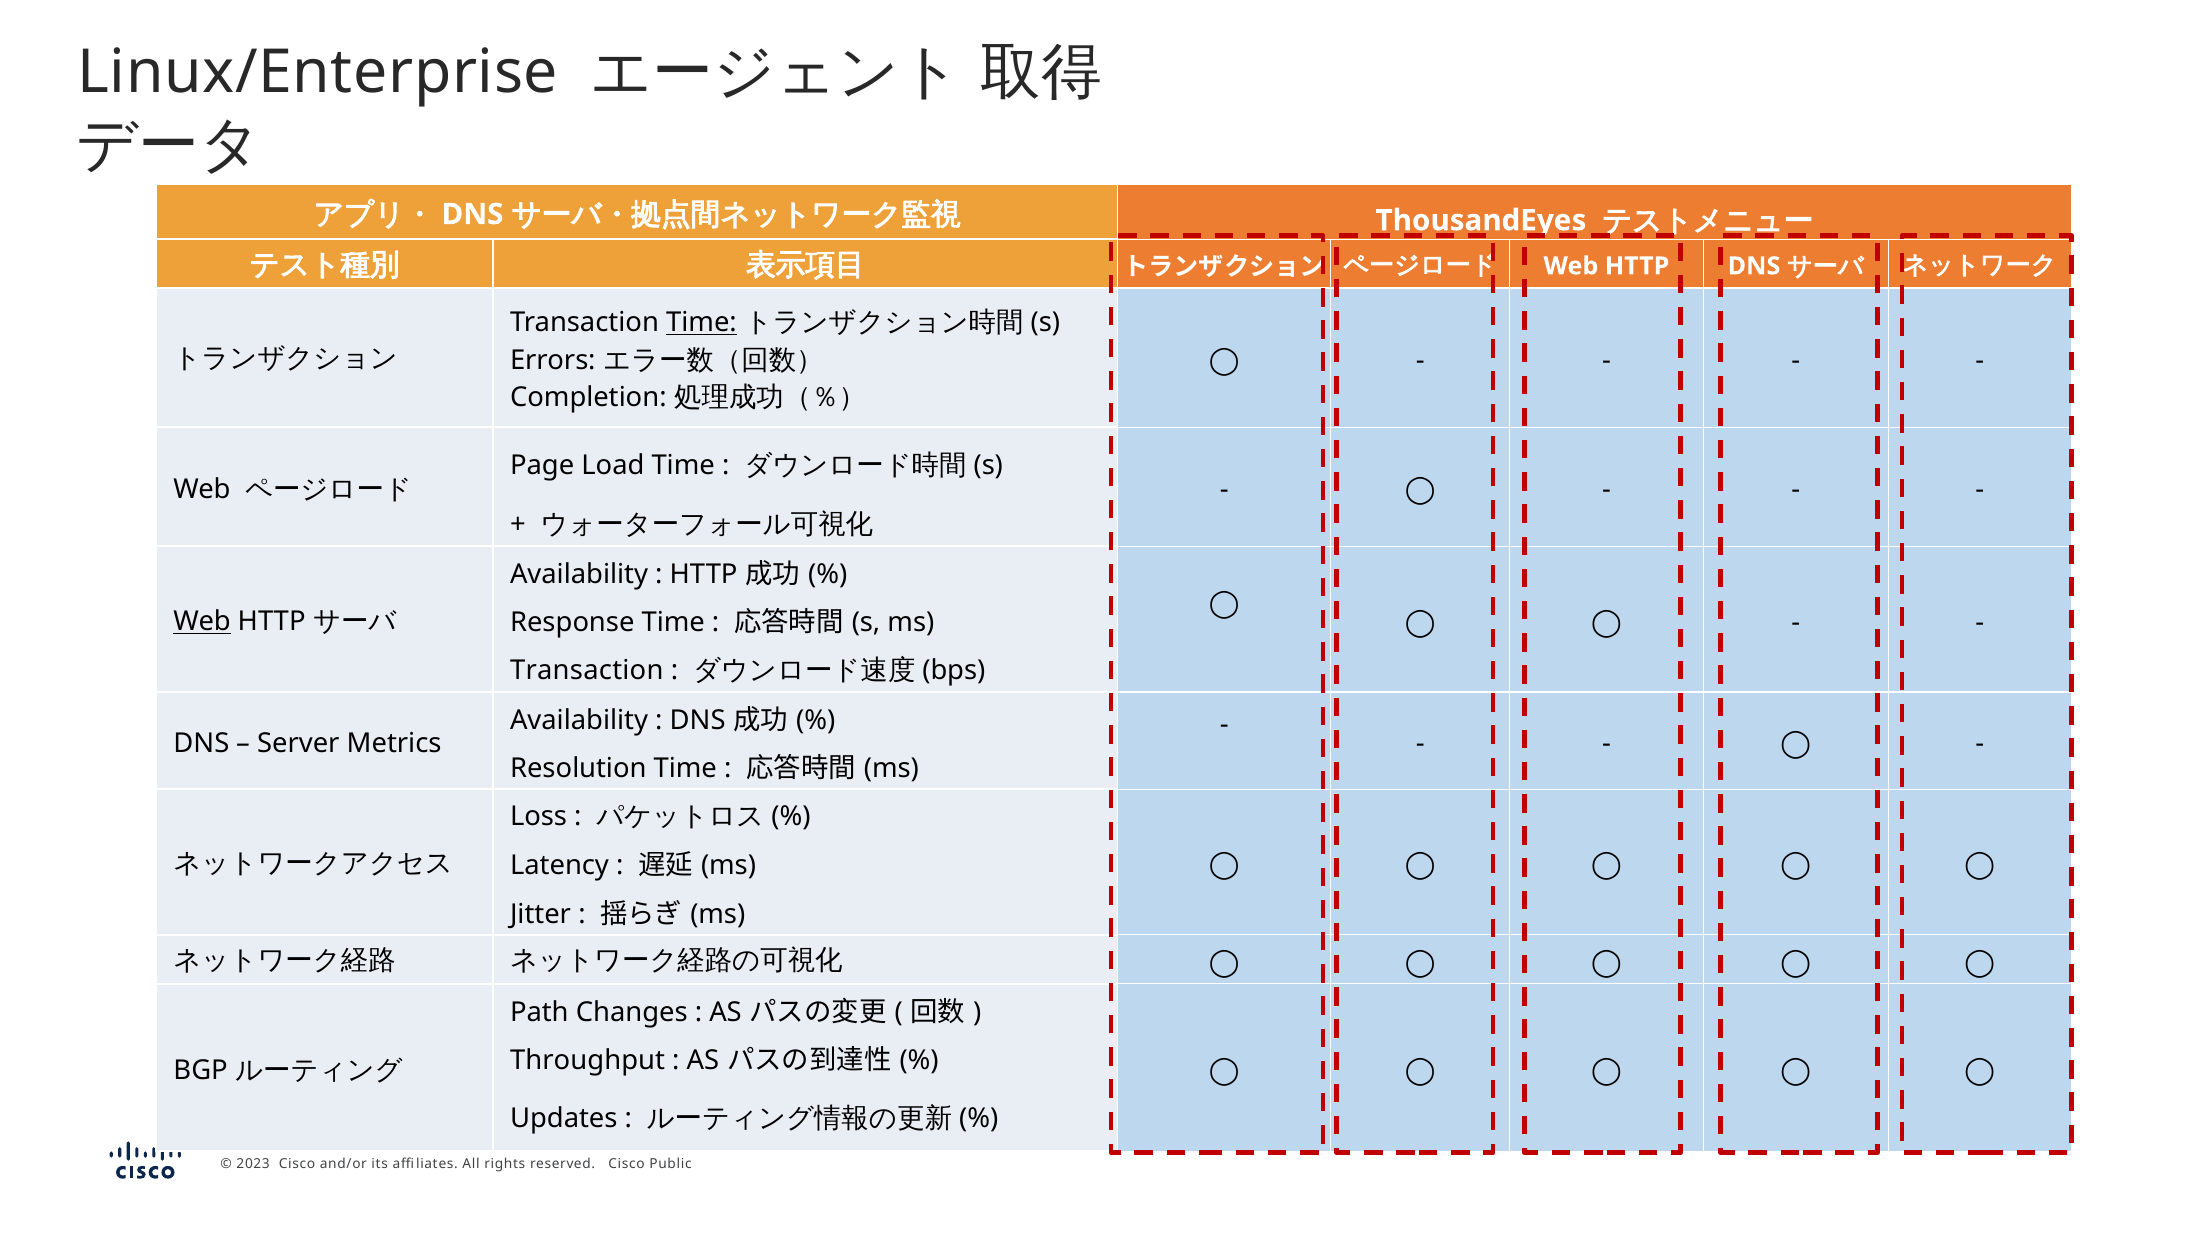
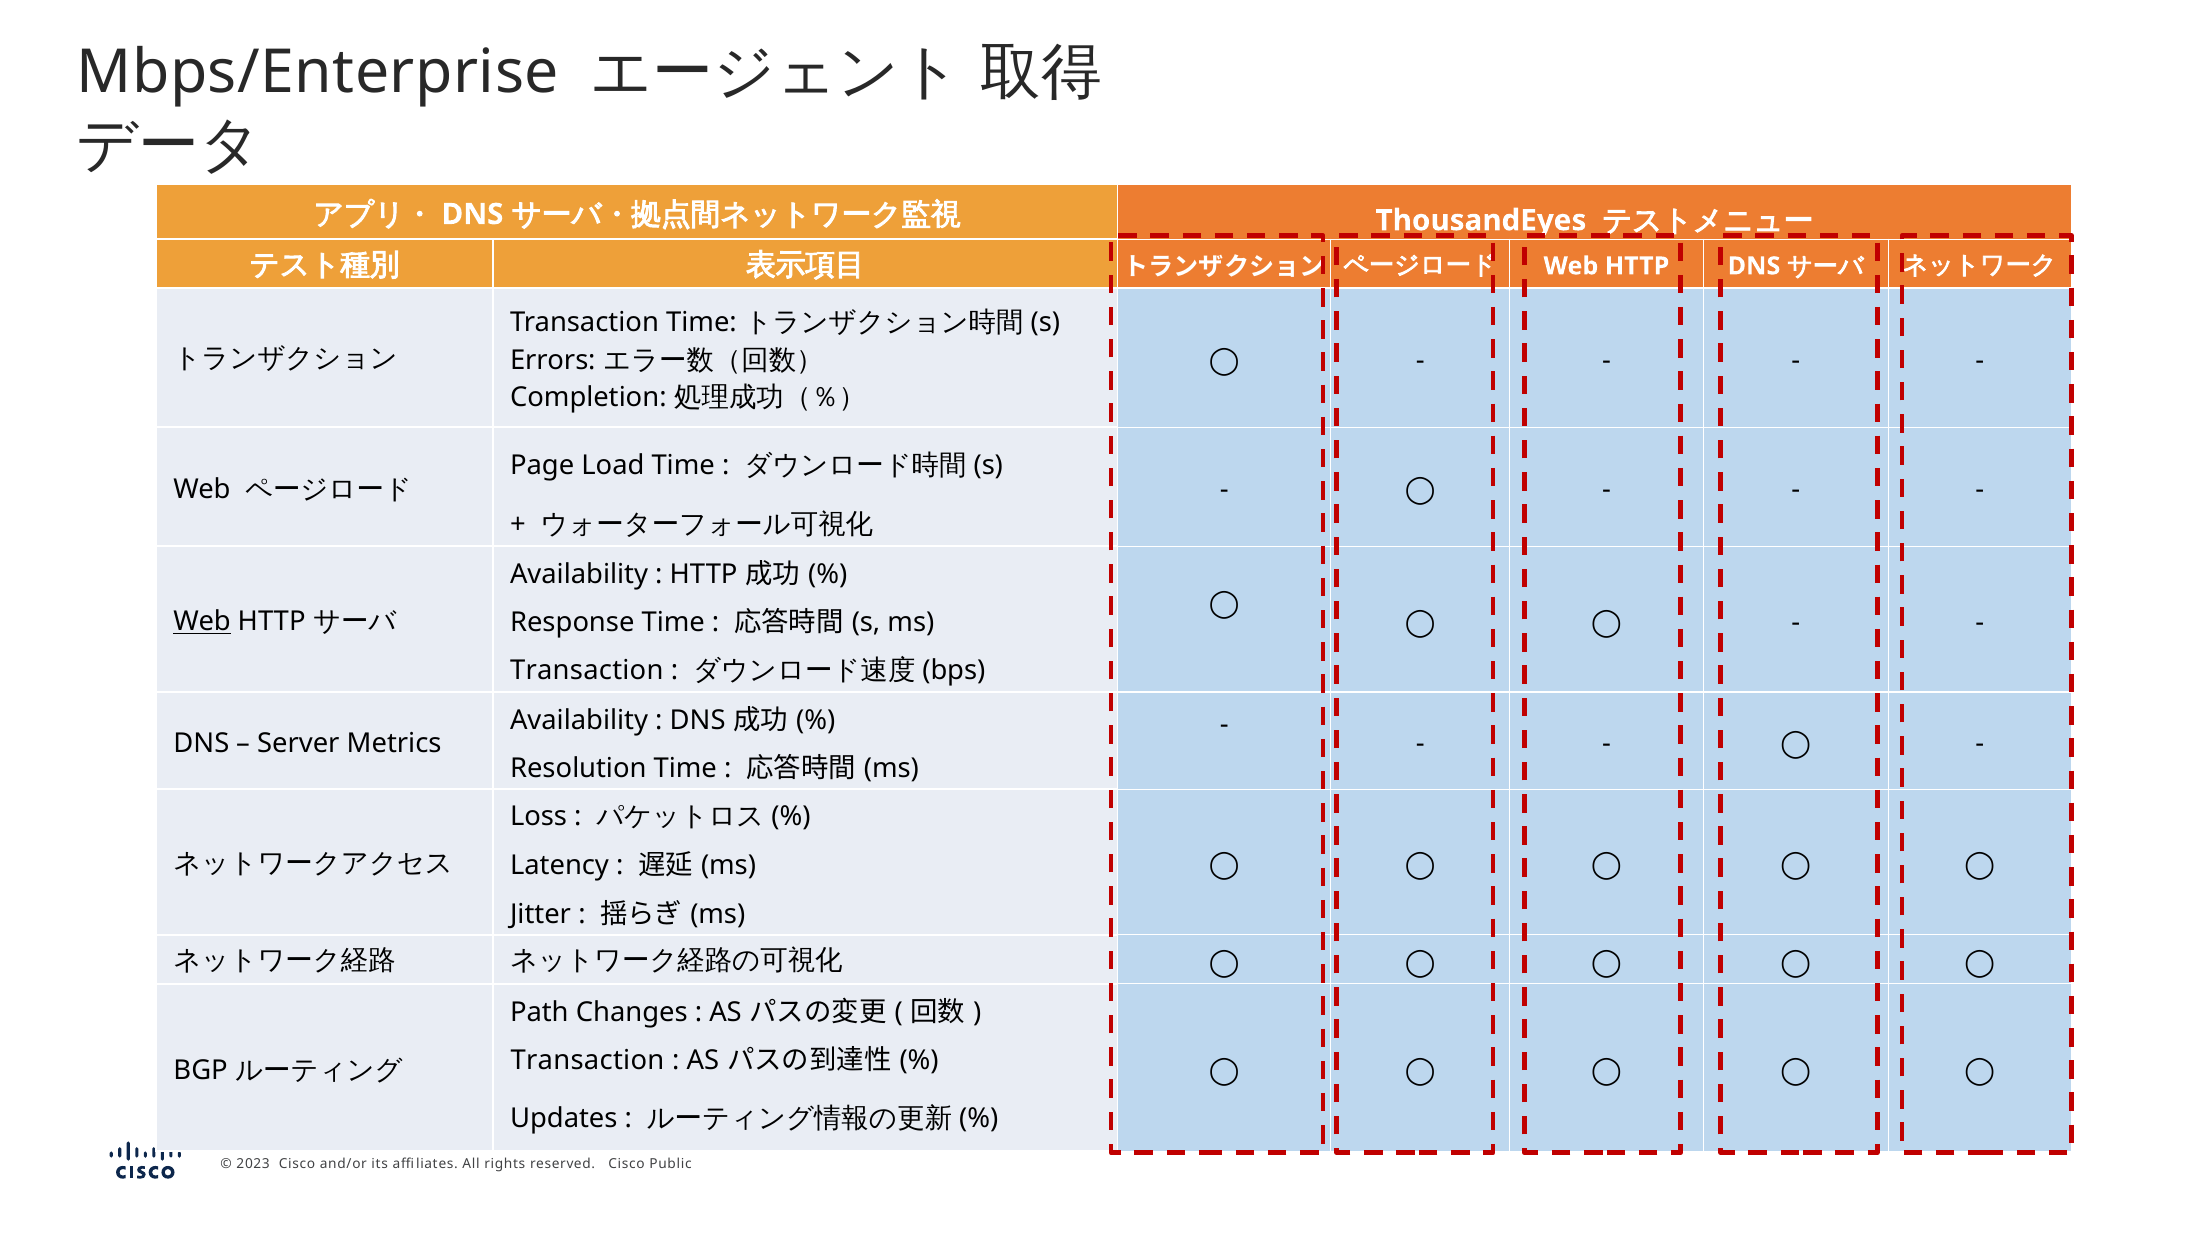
Linux/Enterprise: Linux/Enterprise -> Mbps/Enterprise
Time at (701, 323) underline: present -> none
Throughput at (588, 1061): Throughput -> Transaction
